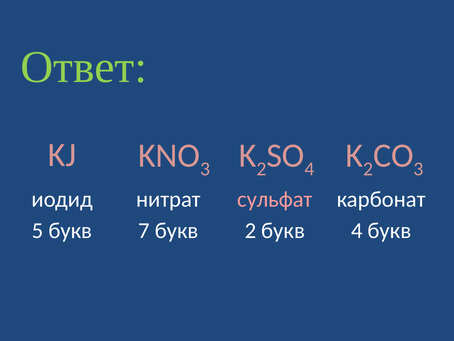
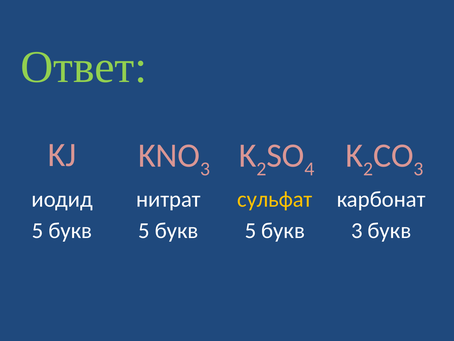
сульфат colour: pink -> yellow
7 at (144, 230): 7 -> 5
2 at (250, 230): 2 -> 5
букв 4: 4 -> 3
